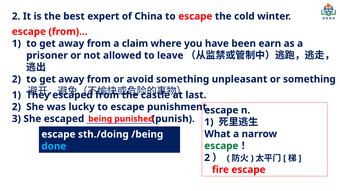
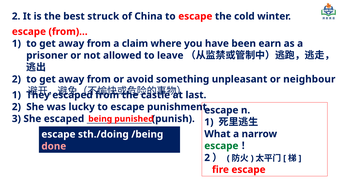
expert: expert -> struck
or something: something -> neighbour
done colour: light blue -> pink
